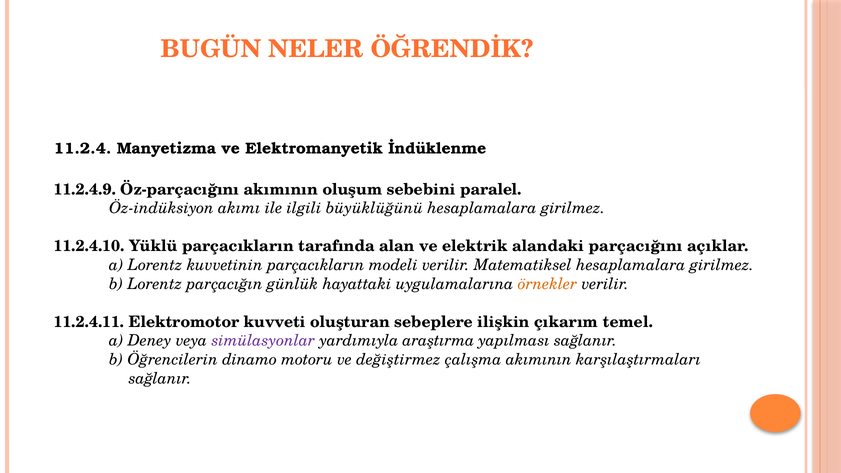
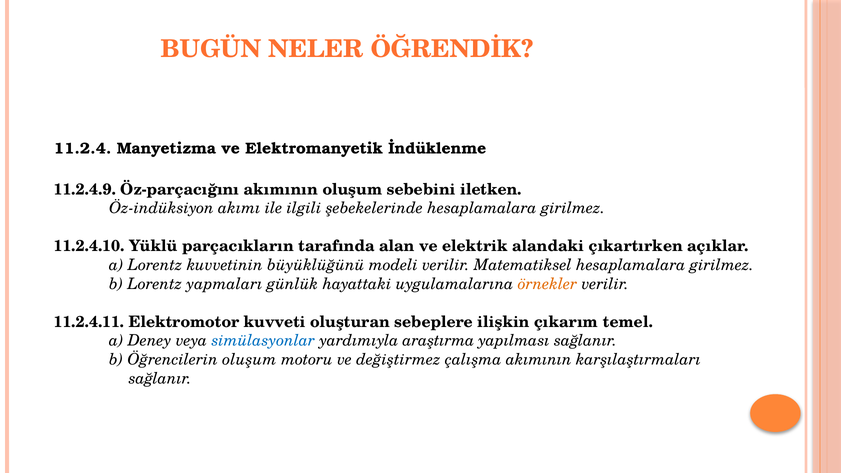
paralel: paralel -> iletken
büyüklüğünü: büyüklüğünü -> şebekelerinde
parçacığını: parçacığını -> çıkartırken
kuvvetinin parçacıkların: parçacıkların -> büyüklüğünü
parçacığın: parçacığın -> yapmaları
simülasyonlar colour: purple -> blue
Öğrencilerin dinamo: dinamo -> oluşum
